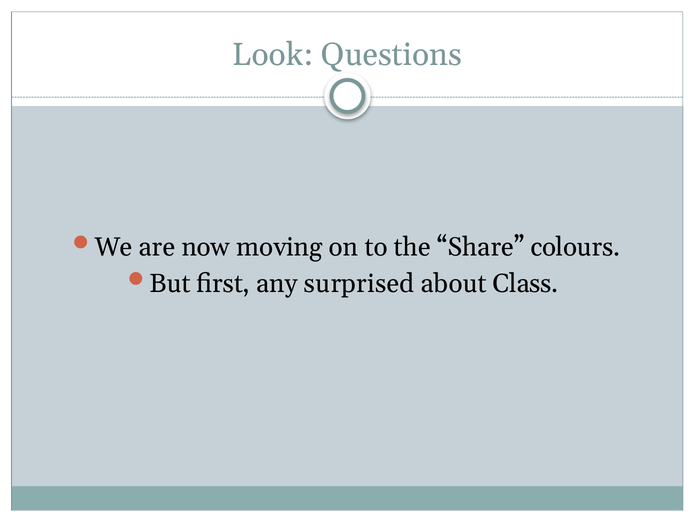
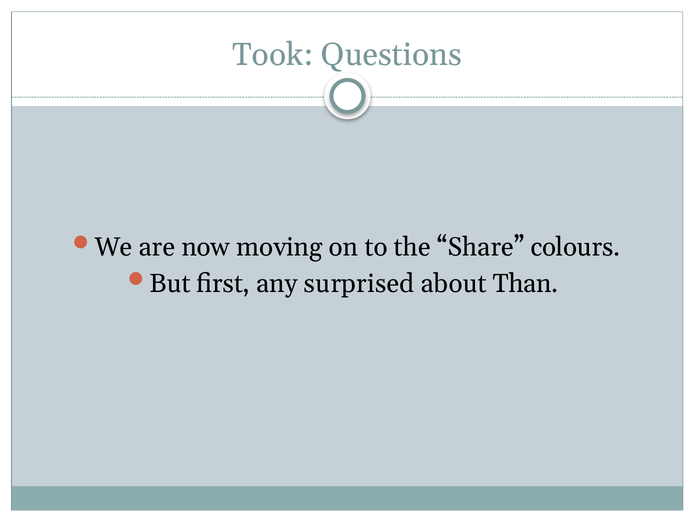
Look: Look -> Took
Class: Class -> Than
